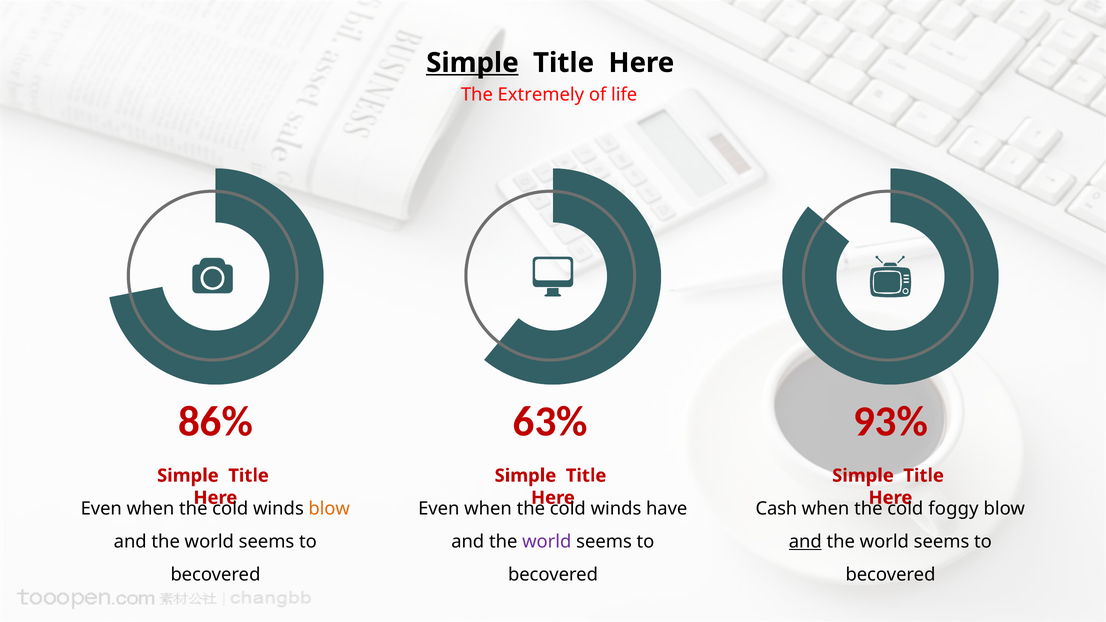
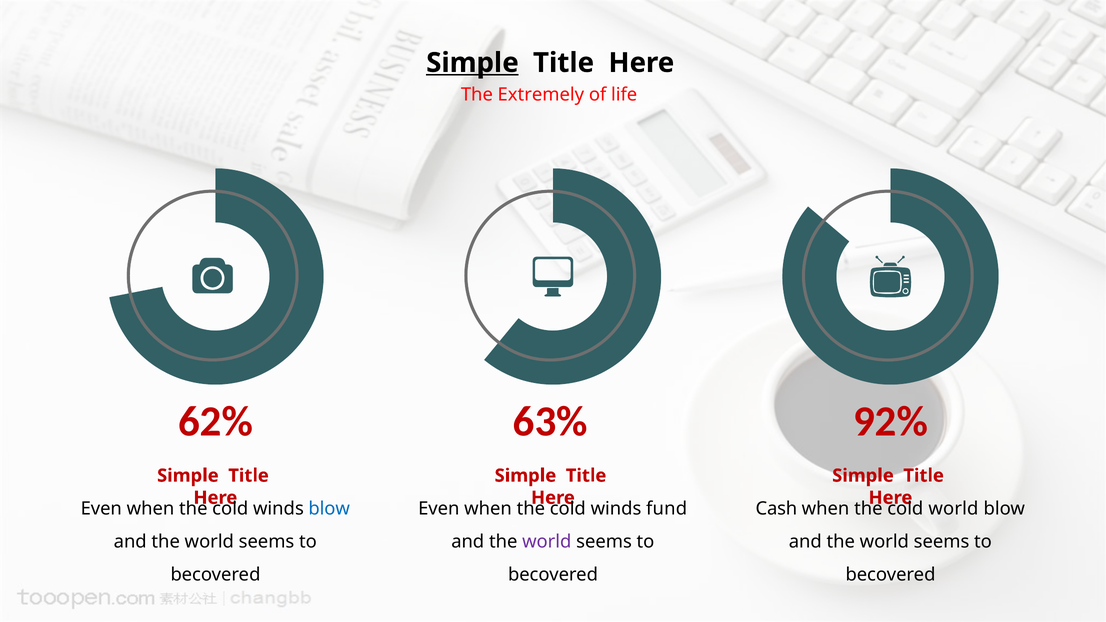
86%: 86% -> 62%
93%: 93% -> 92%
blow at (329, 509) colour: orange -> blue
have: have -> fund
foggy at (953, 509): foggy -> world
and at (805, 542) underline: present -> none
